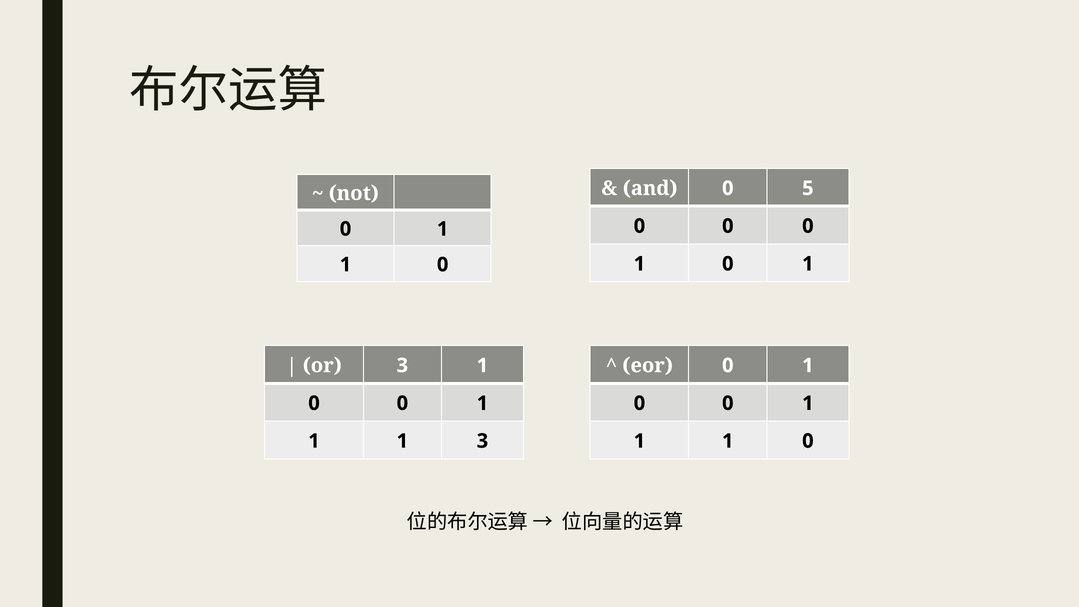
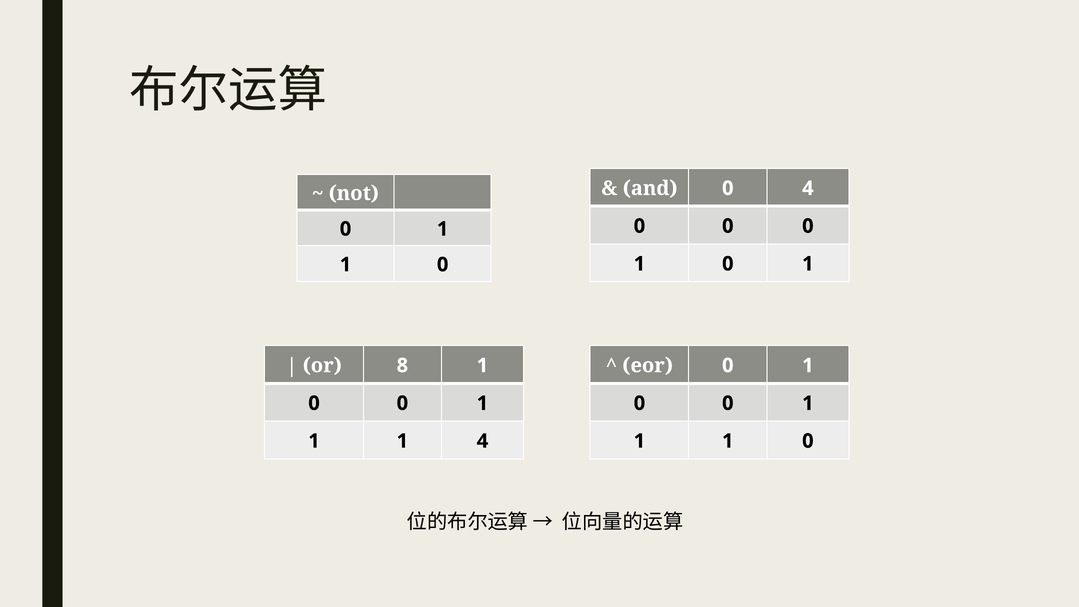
0 5: 5 -> 4
or 3: 3 -> 8
1 3: 3 -> 4
